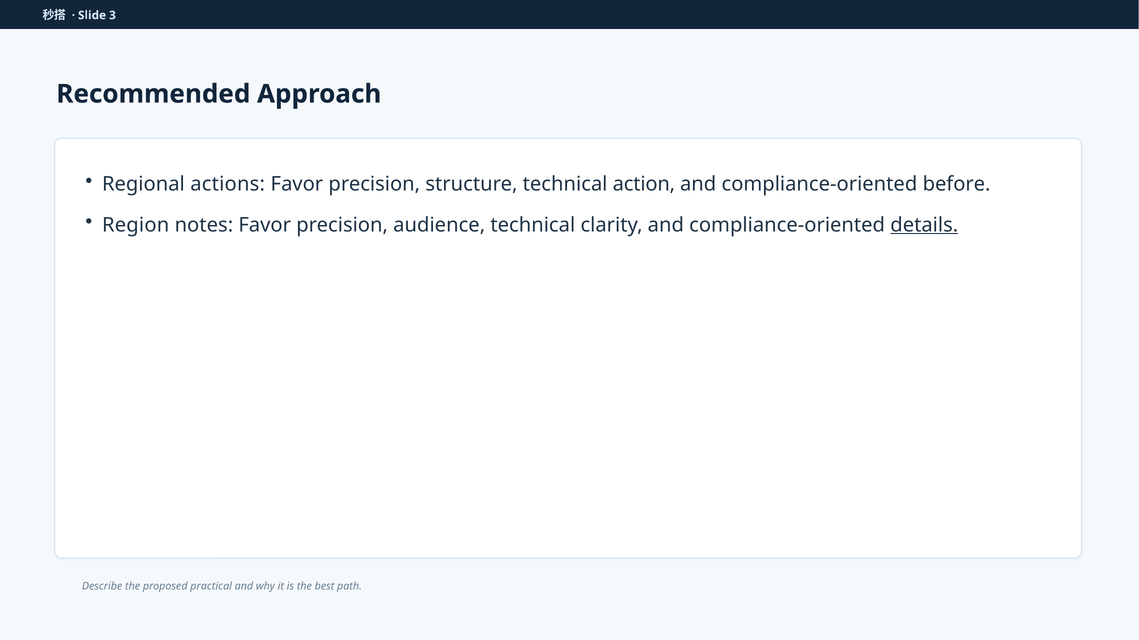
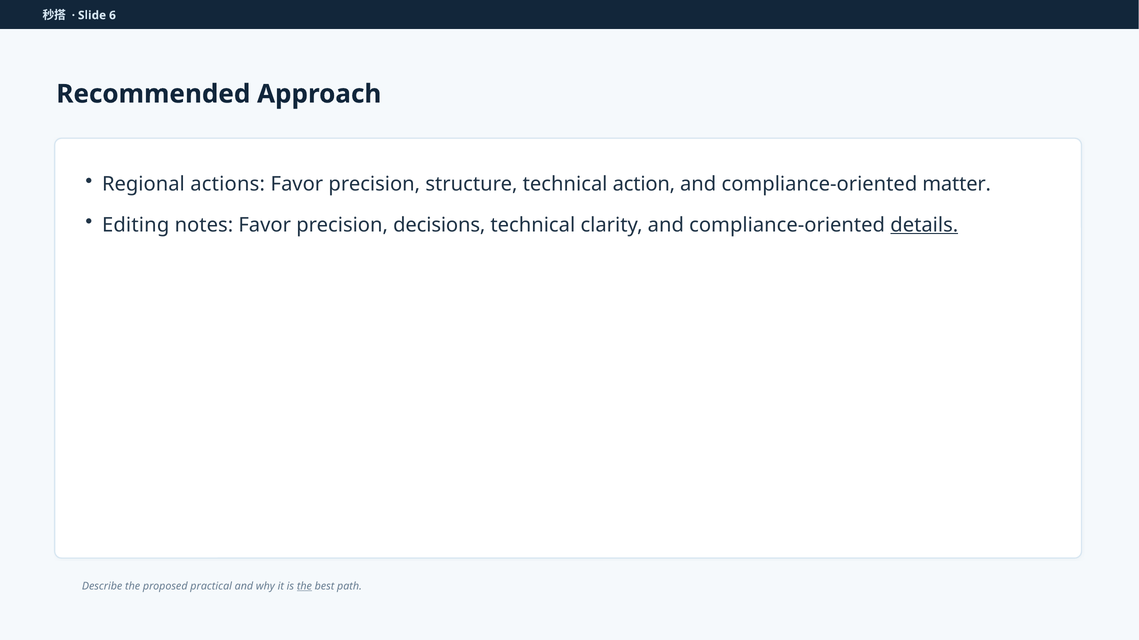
3: 3 -> 6
before: before -> matter
Region: Region -> Editing
audience: audience -> decisions
the at (304, 587) underline: none -> present
